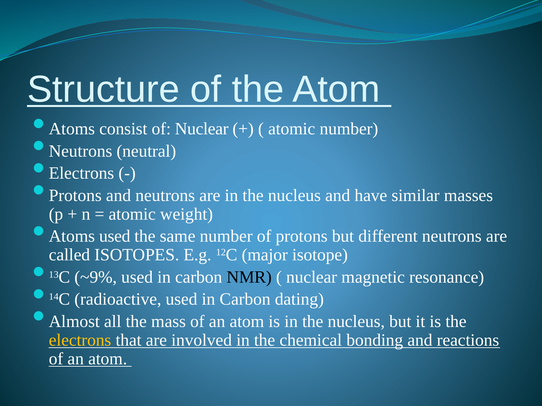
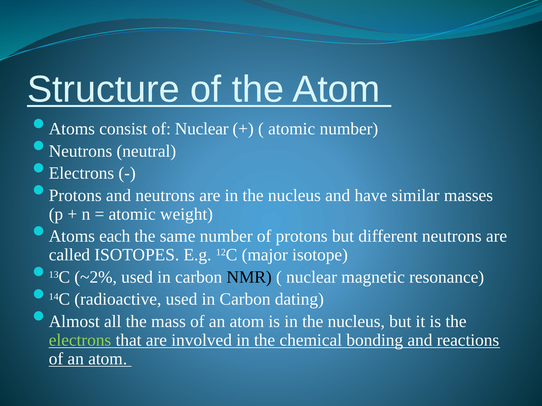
Atoms used: used -> each
~9%: ~9% -> ~2%
electrons at (80, 340) colour: yellow -> light green
